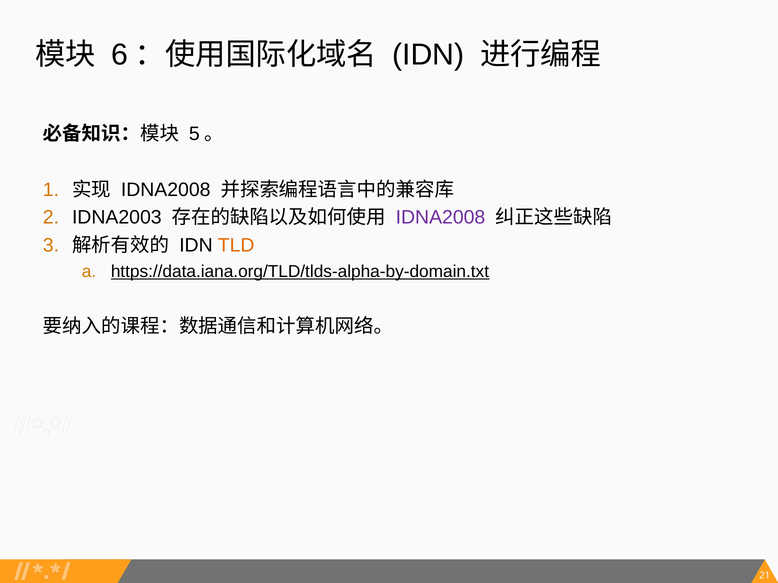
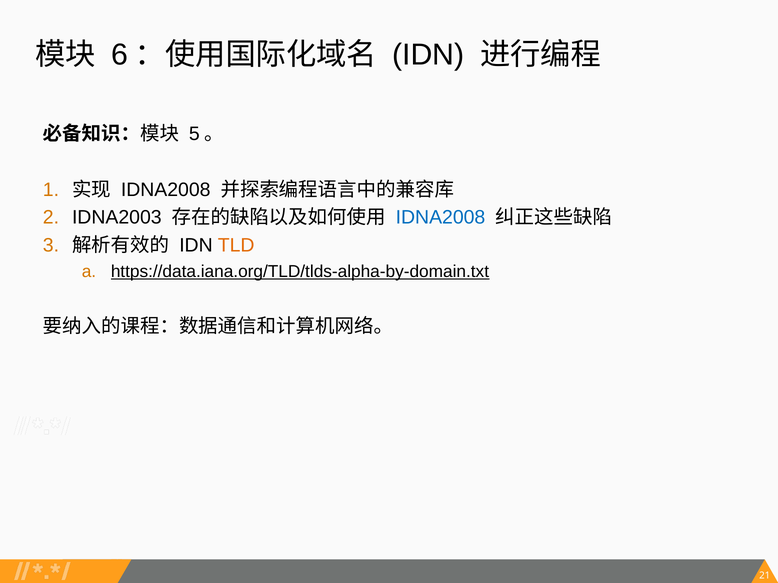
IDNA2008 at (440, 218) colour: purple -> blue
